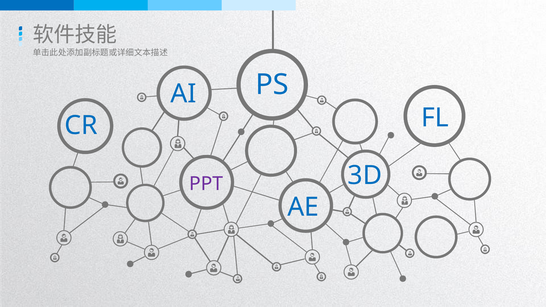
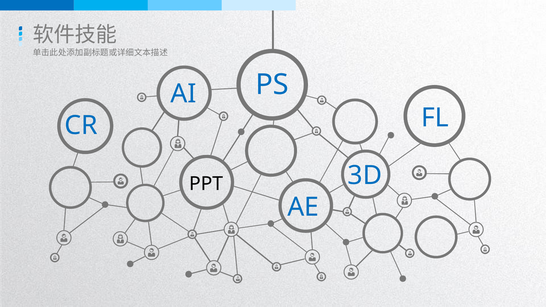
PPT colour: purple -> black
